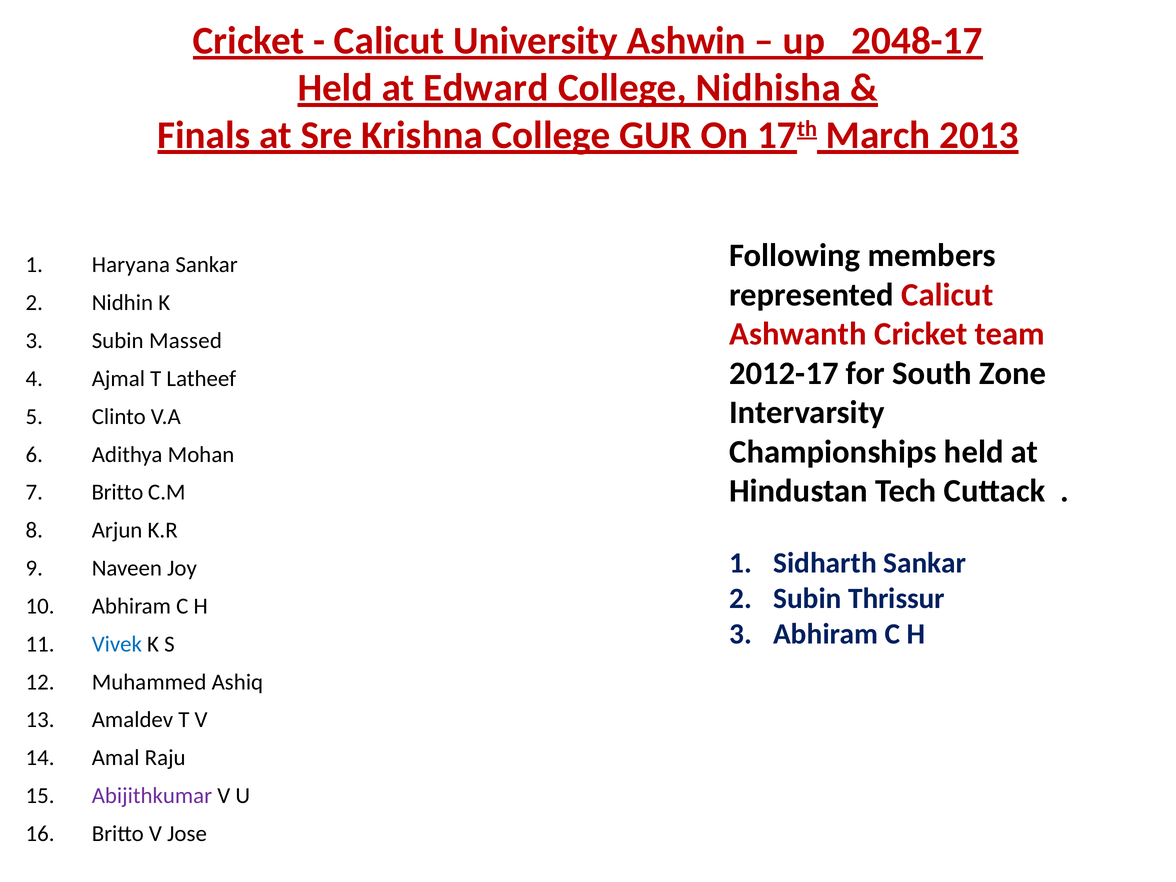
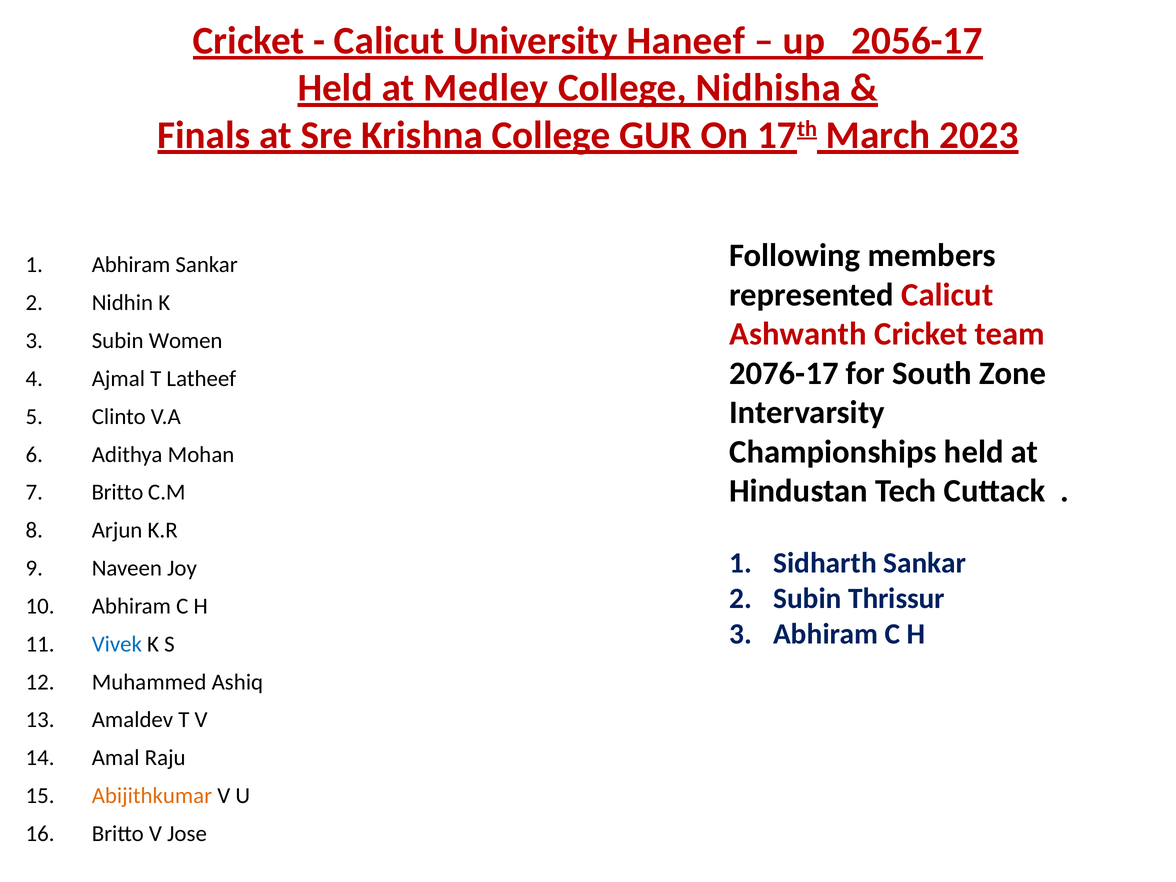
Ashwin: Ashwin -> Haneef
2048-17: 2048-17 -> 2056-17
Edward: Edward -> Medley
2013: 2013 -> 2023
Haryana at (131, 265): Haryana -> Abhiram
Massed: Massed -> Women
2012-17: 2012-17 -> 2076-17
Abijithkumar colour: purple -> orange
